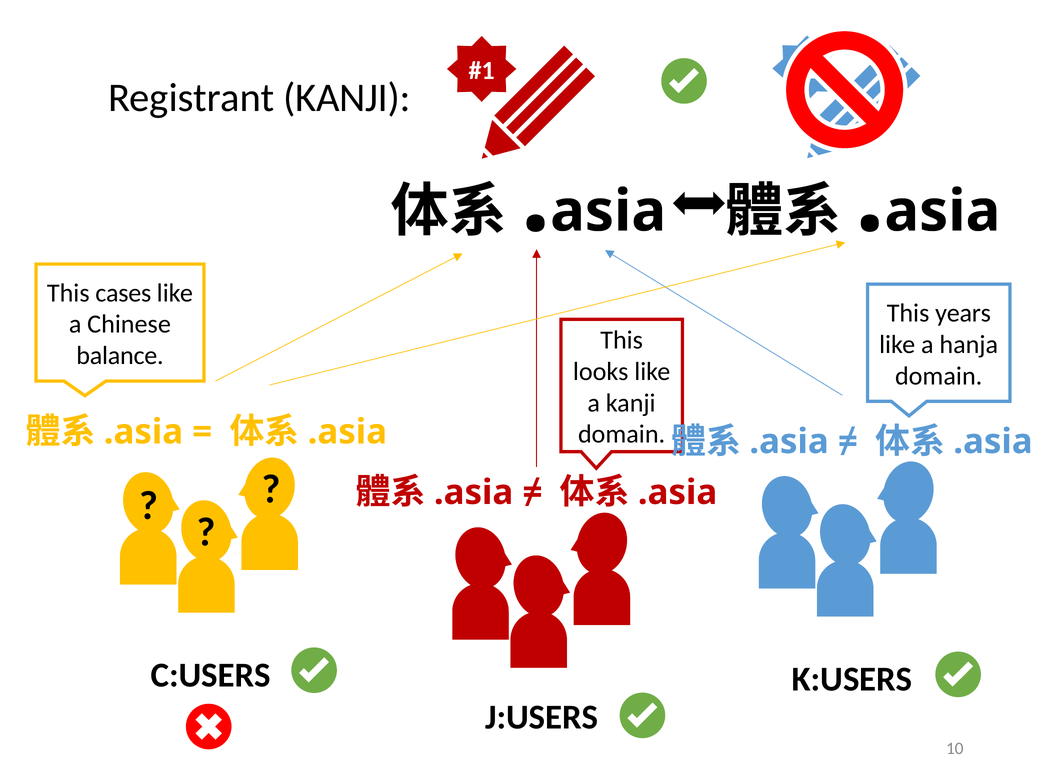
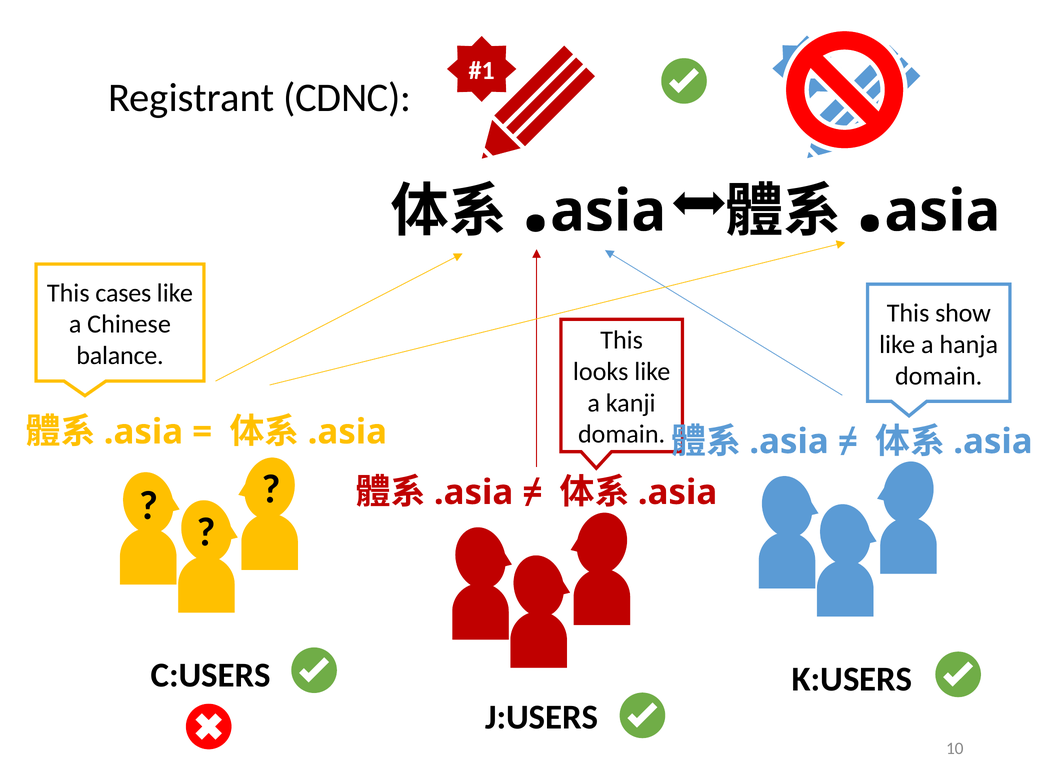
Registrant KANJI: KANJI -> CDNC
years: years -> show
